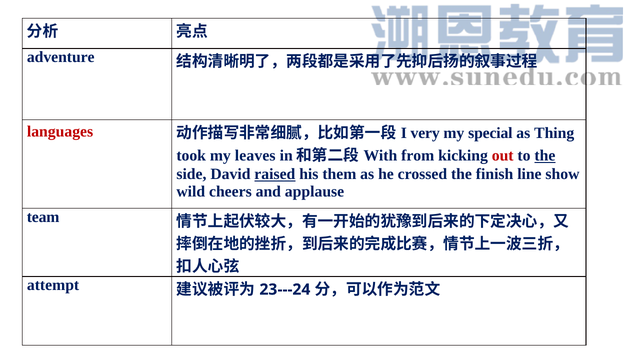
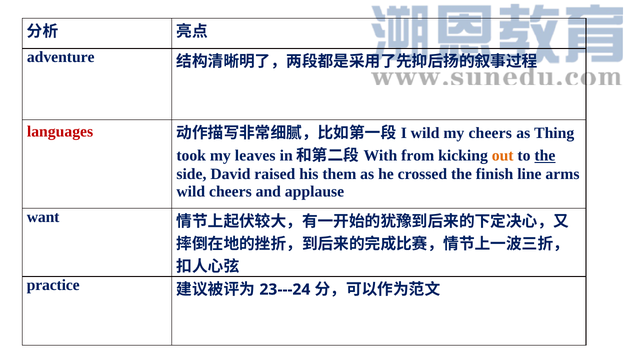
very at (425, 133): very -> wild
my special: special -> cheers
out colour: red -> orange
raised underline: present -> none
show: show -> arms
team: team -> want
attempt: attempt -> practice
